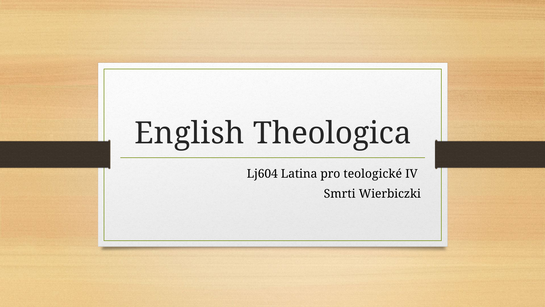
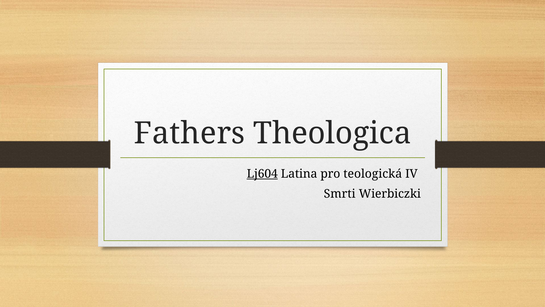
English: English -> Fathers
Lj604 underline: none -> present
teologické: teologické -> teologická
